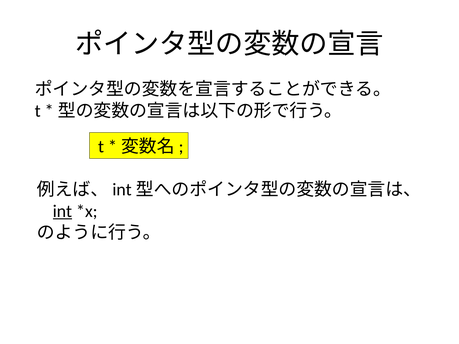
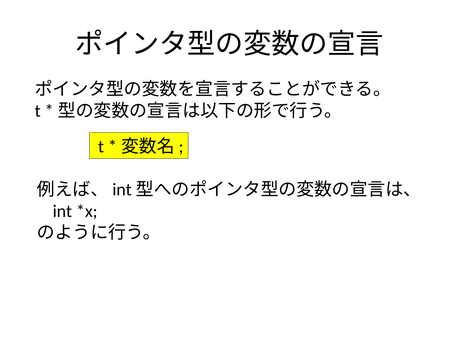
int underline: present -> none
